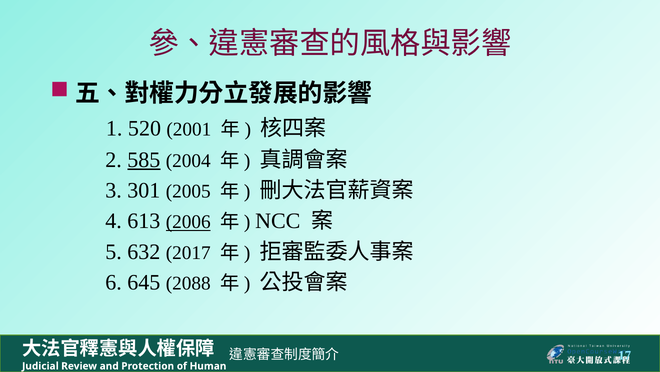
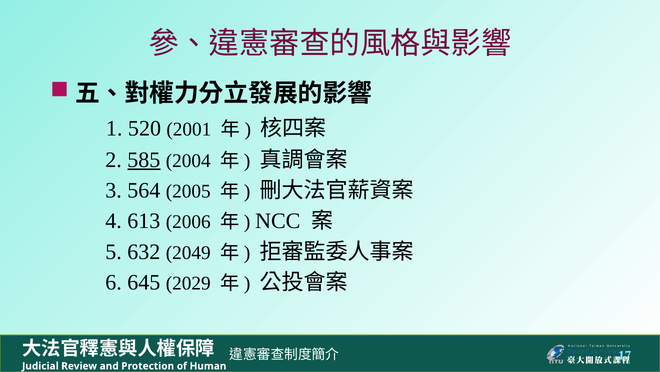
301: 301 -> 564
2006 underline: present -> none
2017: 2017 -> 2049
2088: 2088 -> 2029
